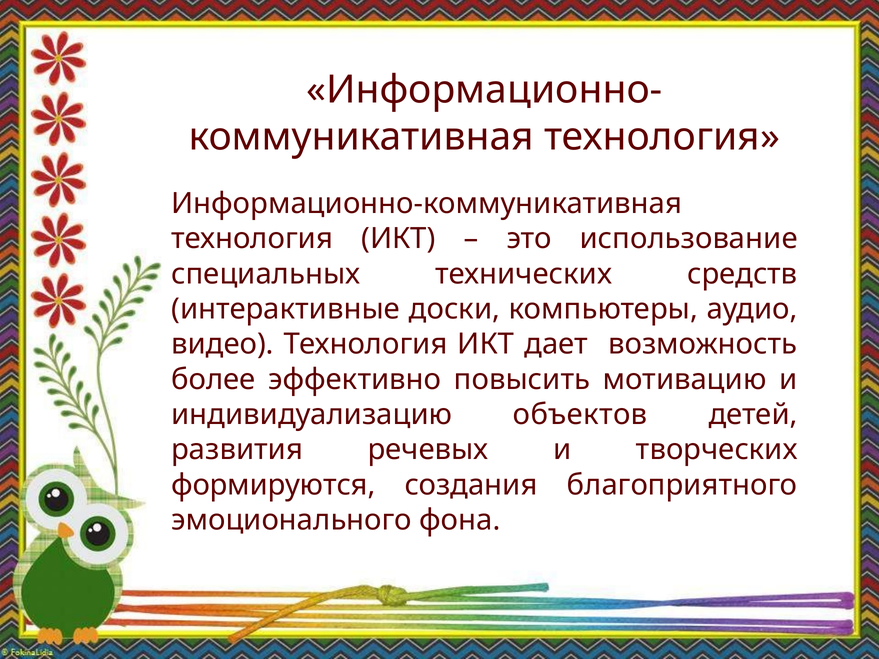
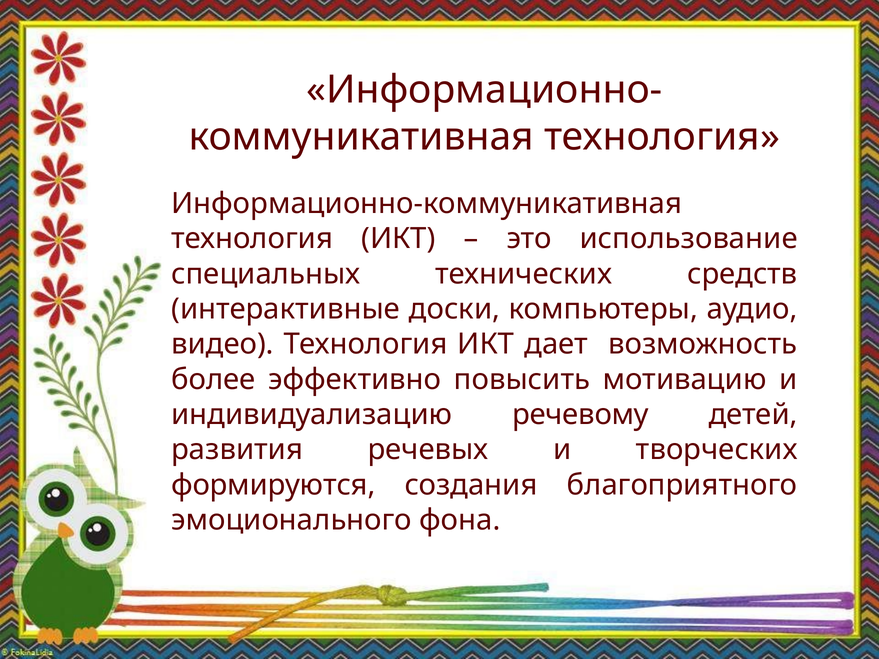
объектов: объектов -> речевому
